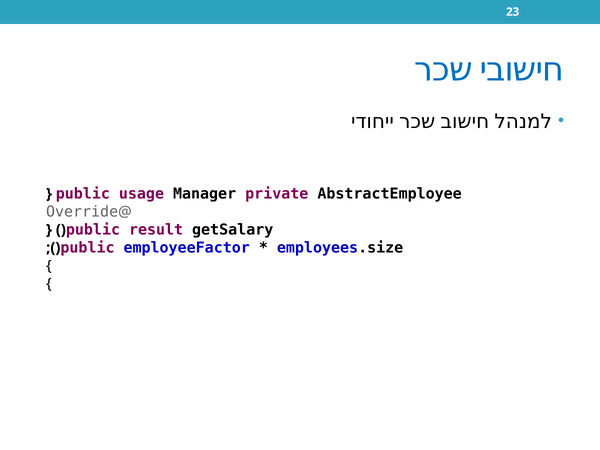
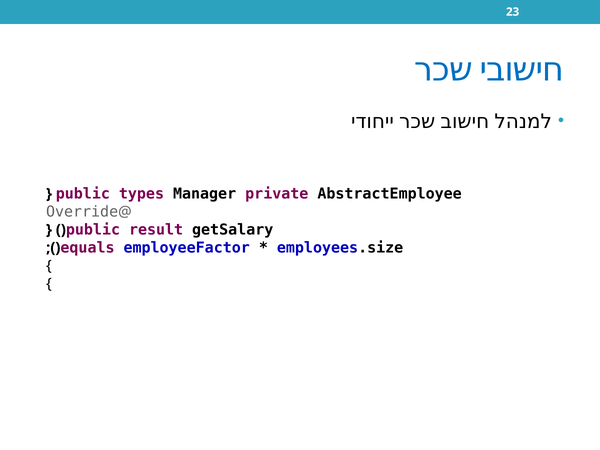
usage: usage -> types
public at (88, 248): public -> equals
